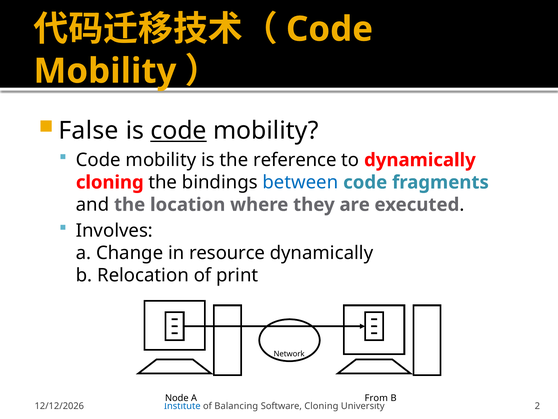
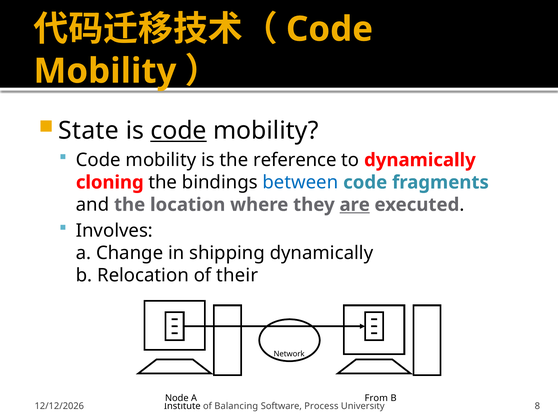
False: False -> State
are underline: none -> present
resource: resource -> shipping
print: print -> their
Institute colour: blue -> black
Software Cloning: Cloning -> Process
2: 2 -> 8
